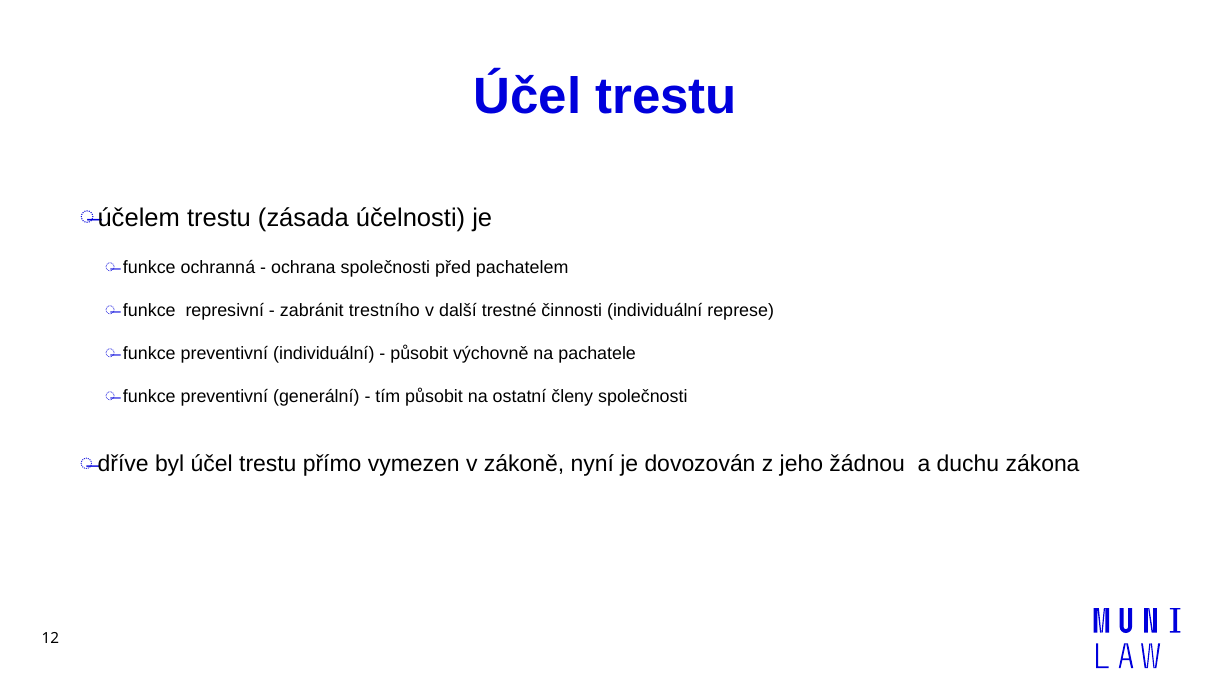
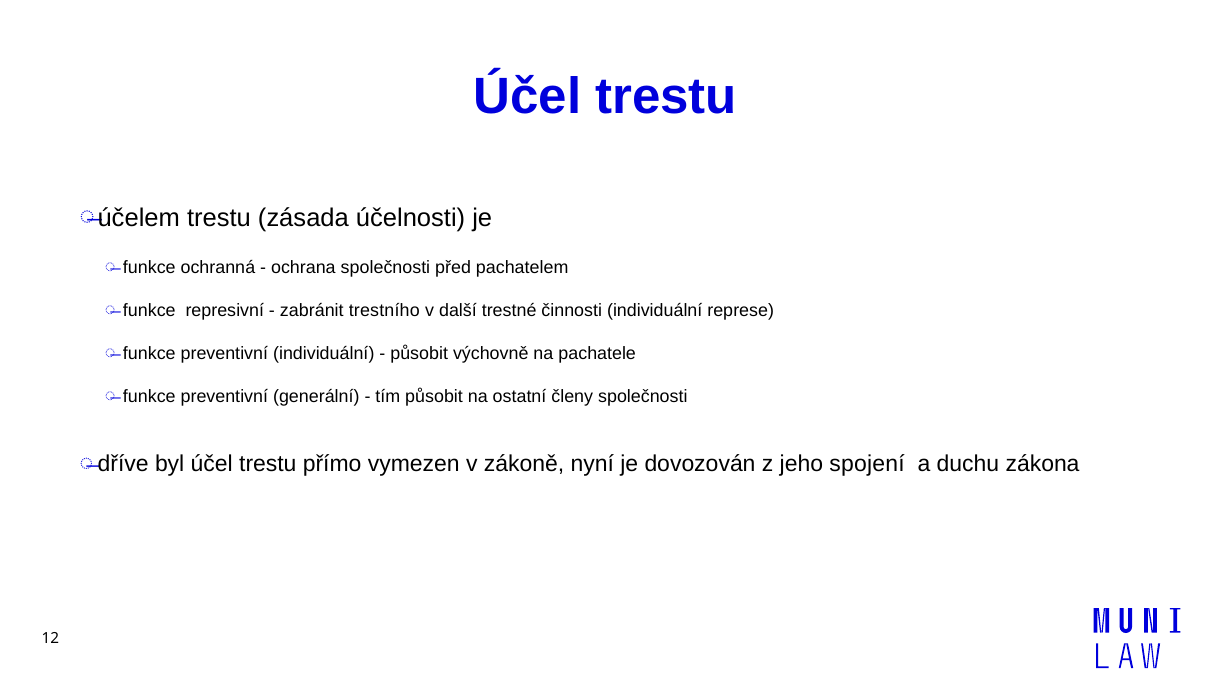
žádnou: žádnou -> spojení
